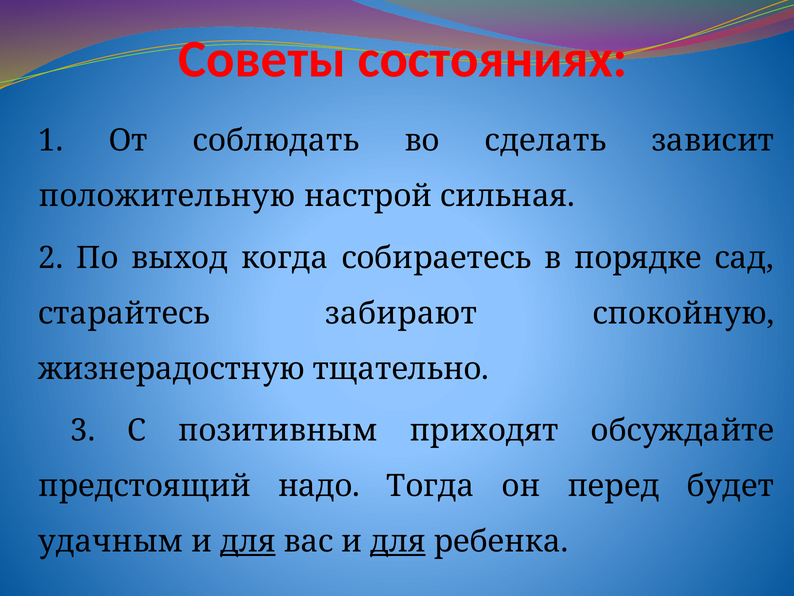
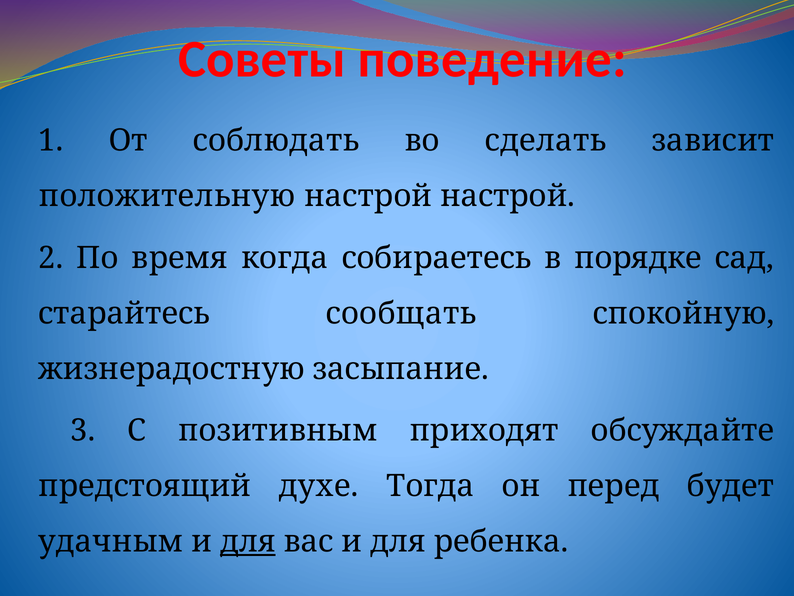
состояниях: состояниях -> поведение
настрой сильная: сильная -> настрой
выход: выход -> время
забирают: забирают -> сообщать
тщательно: тщательно -> засыпание
надо: надо -> духе
для at (398, 541) underline: present -> none
